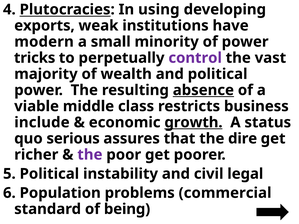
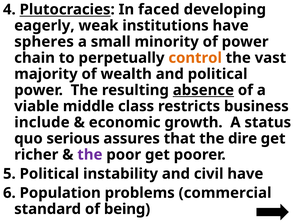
using: using -> faced
exports: exports -> eagerly
modern: modern -> spheres
tricks: tricks -> chain
control colour: purple -> orange
growth underline: present -> none
civil legal: legal -> have
